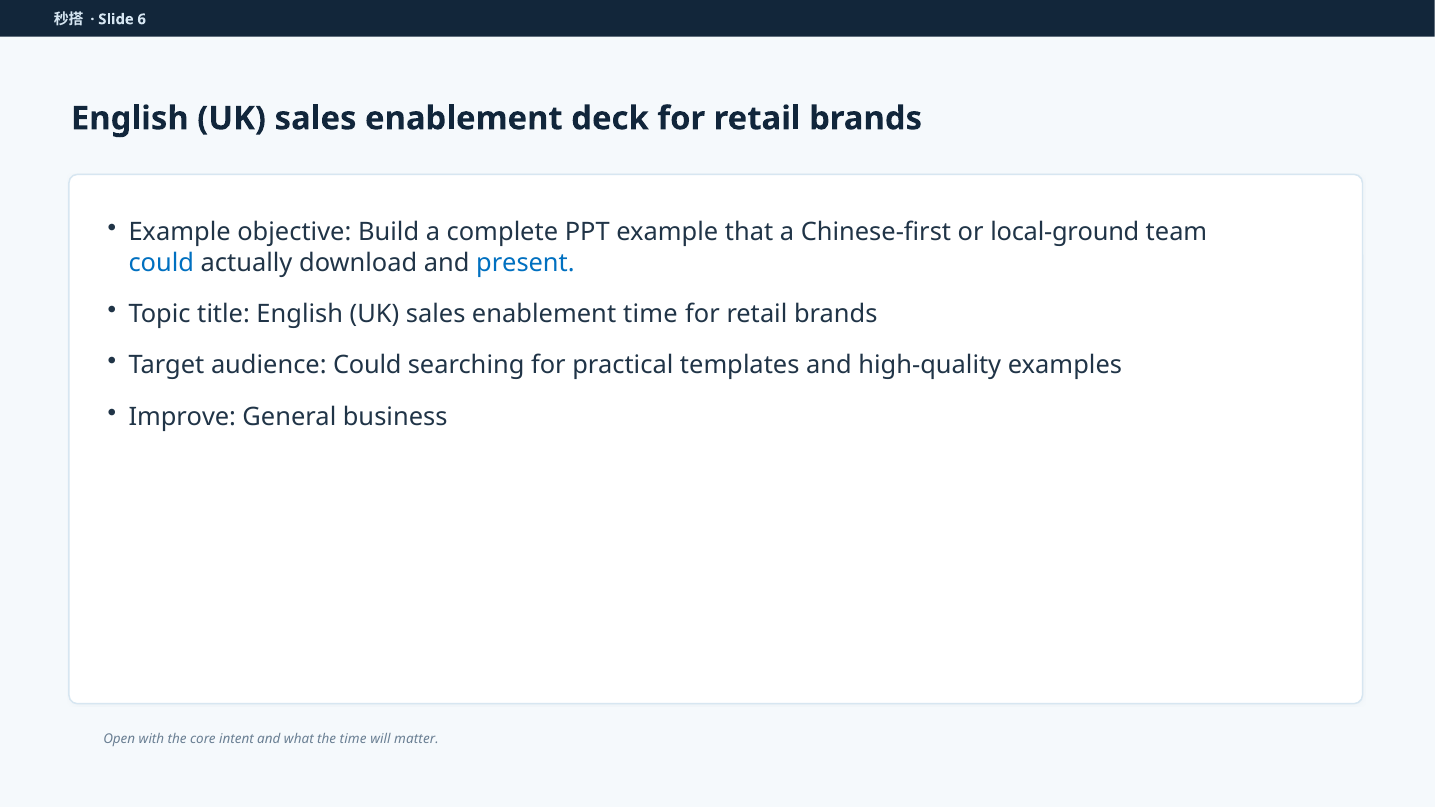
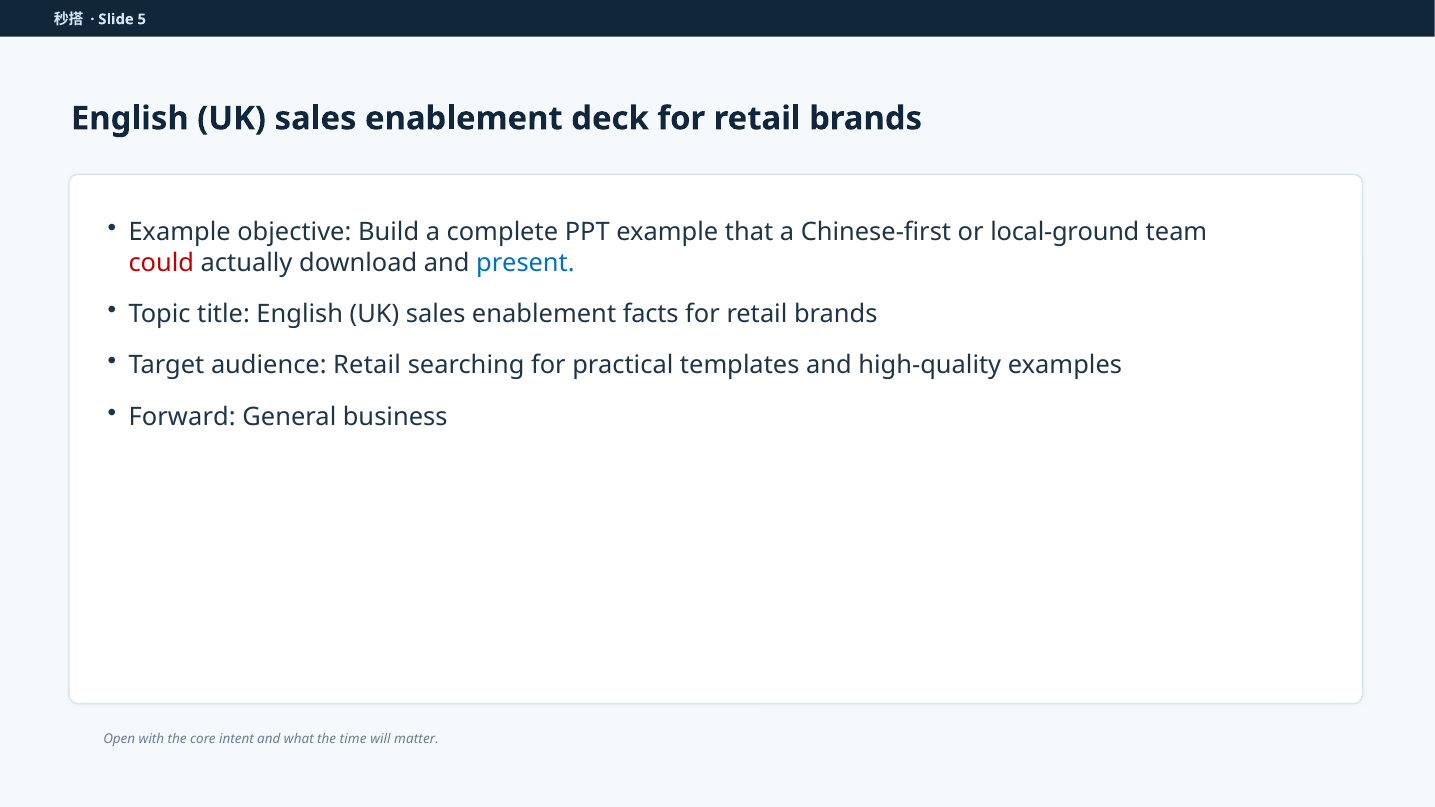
6: 6 -> 5
could at (161, 263) colour: blue -> red
enablement time: time -> facts
audience Could: Could -> Retail
Improve: Improve -> Forward
